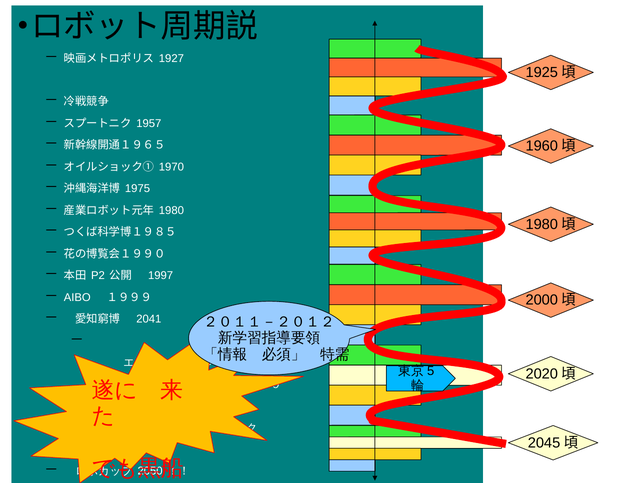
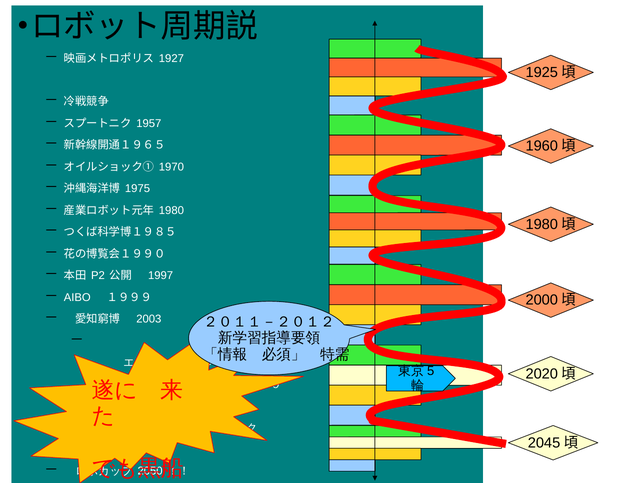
2041: 2041 -> 2003
